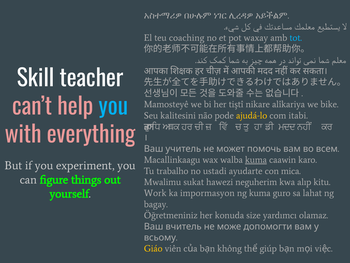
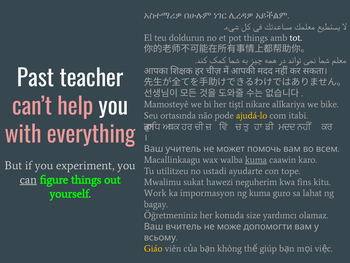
coaching: coaching -> doldurun
pot waxay: waxay -> things
tot colour: light blue -> white
Skill: Skill -> Past
you at (113, 107) colour: light blue -> white
kalitesini: kalitesini -> ortasında
trabalho: trabalho -> utilitzeu
mica: mica -> tope
can underline: none -> present
alıp: alıp -> fins
